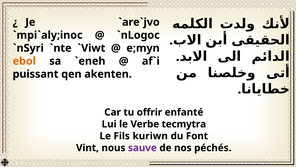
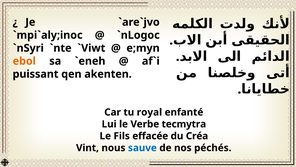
offrir: offrir -> royal
kuriwn: kuriwn -> effacée
Font: Font -> Créa
sauve colour: purple -> blue
